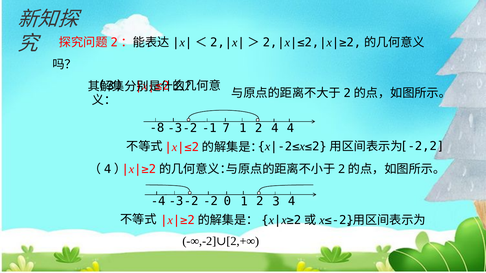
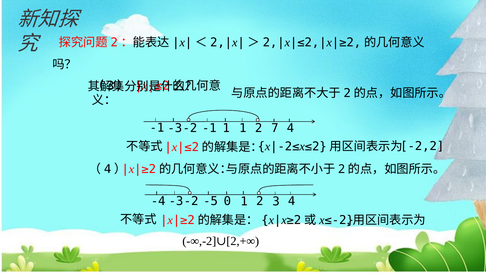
-8 at (157, 128): -8 -> -1
-1 7: 7 -> 1
2 4: 4 -> 7
-2: -2 -> -5
